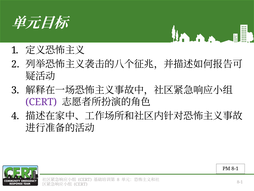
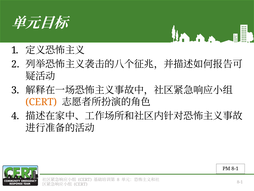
CERT at (41, 102) colour: purple -> orange
